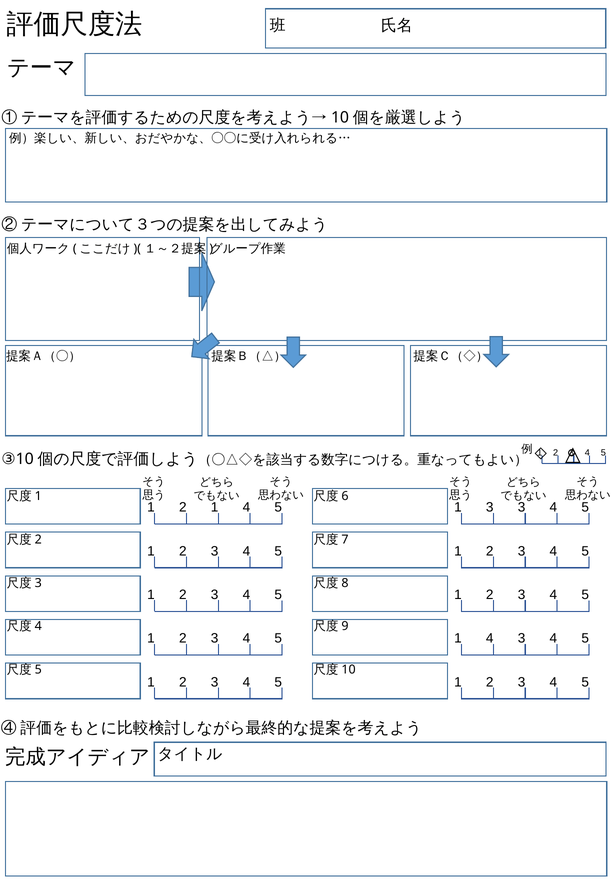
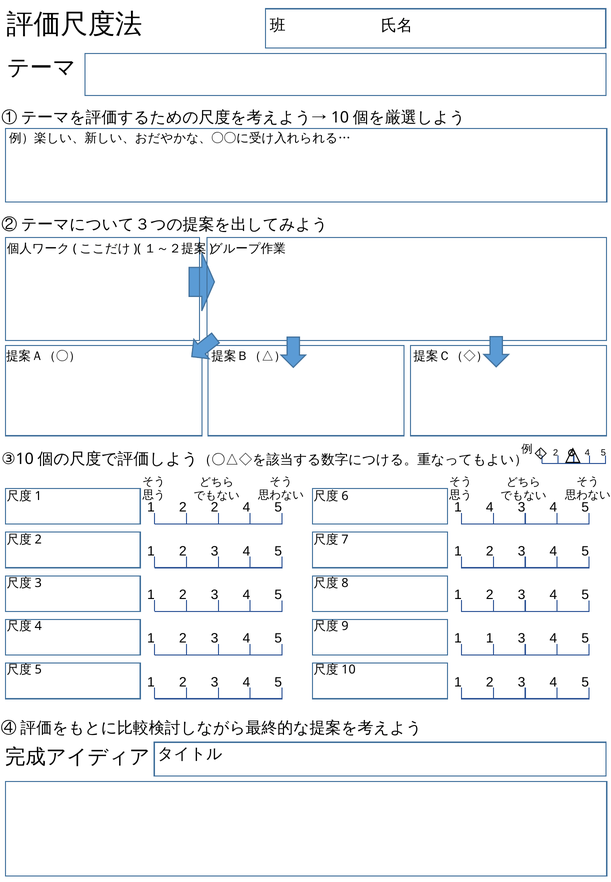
2 1: 1 -> 2
1 3: 3 -> 4
4 at (490, 639): 4 -> 1
